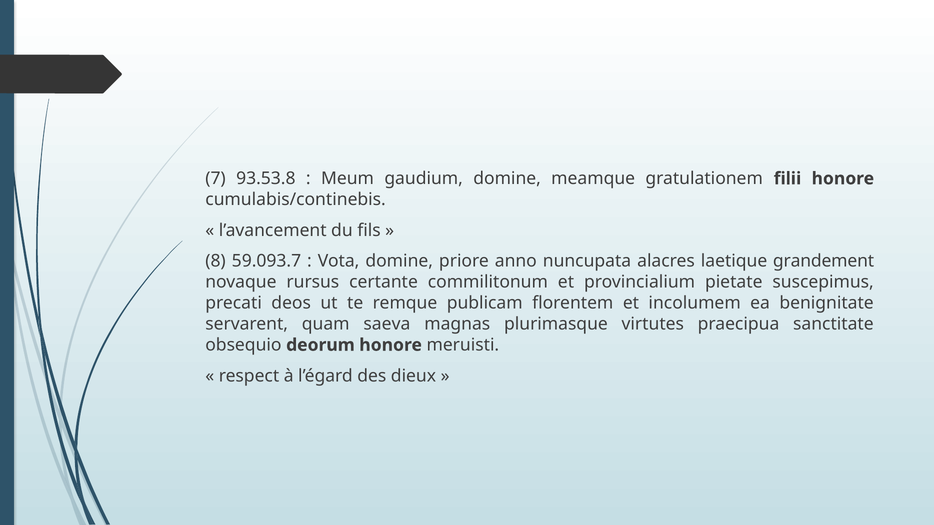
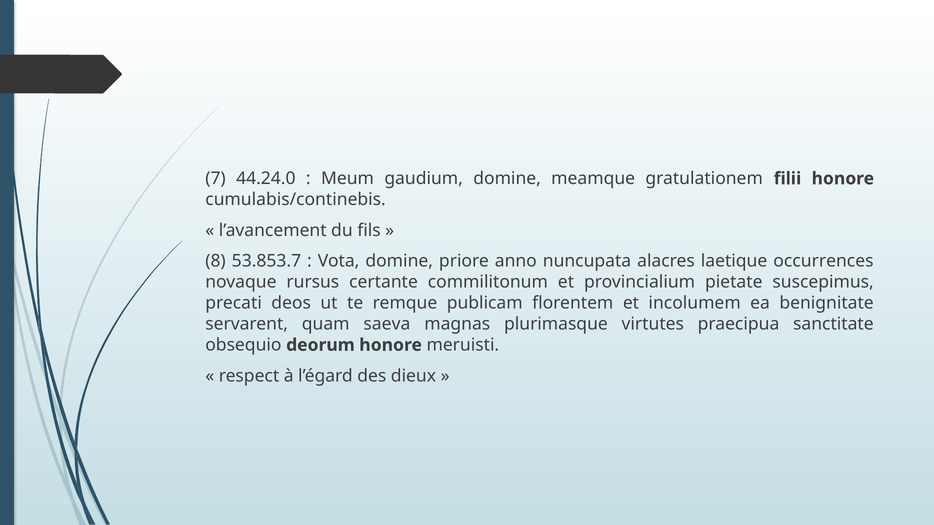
93.53.8: 93.53.8 -> 44.24.0
59.093.7: 59.093.7 -> 53.853.7
grandement: grandement -> occurrences
